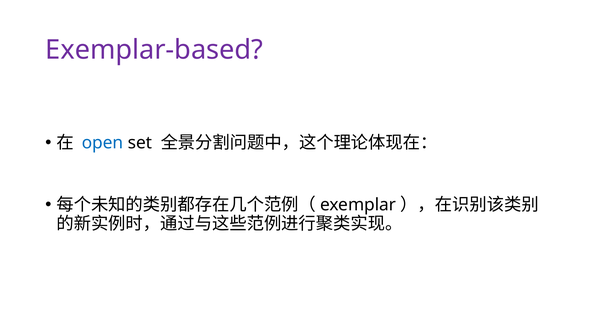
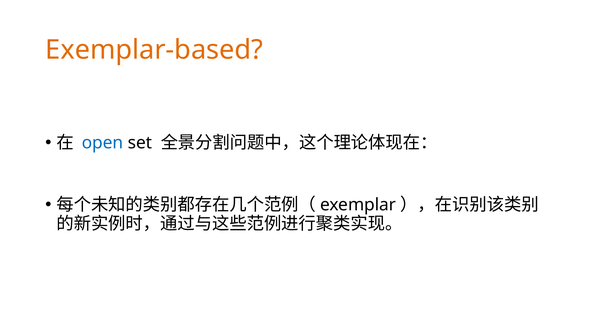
Exemplar-based colour: purple -> orange
